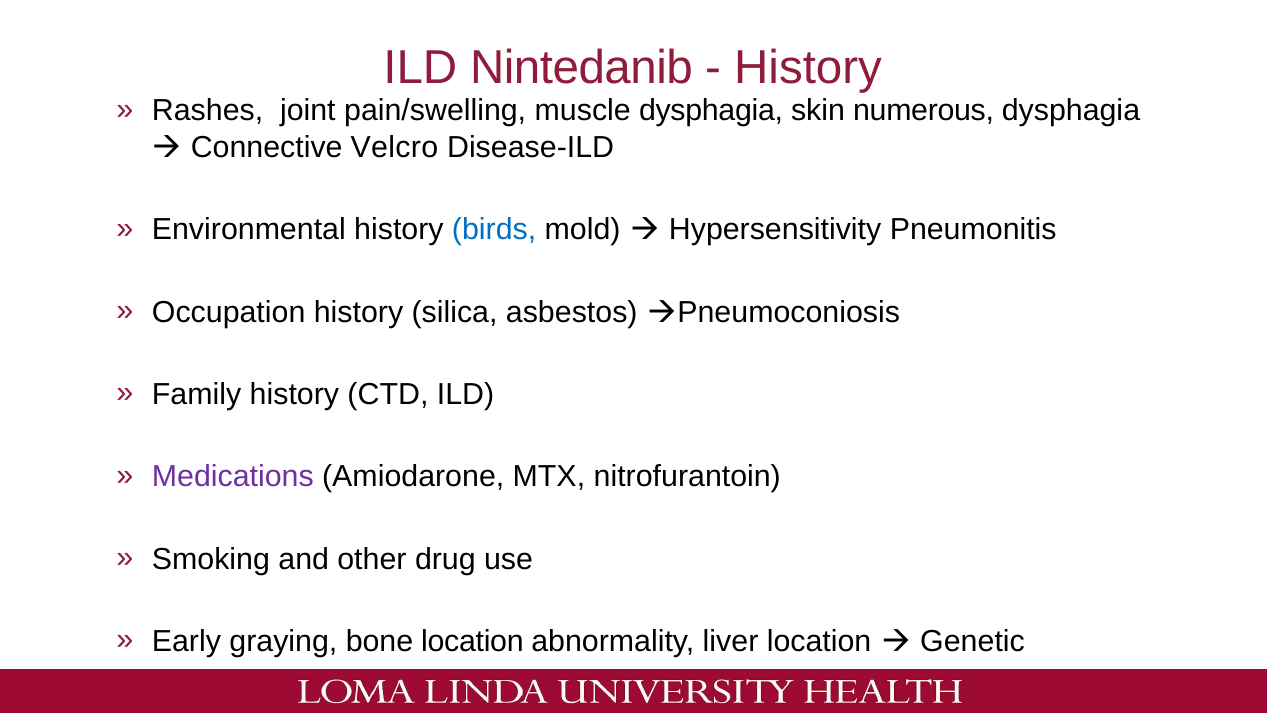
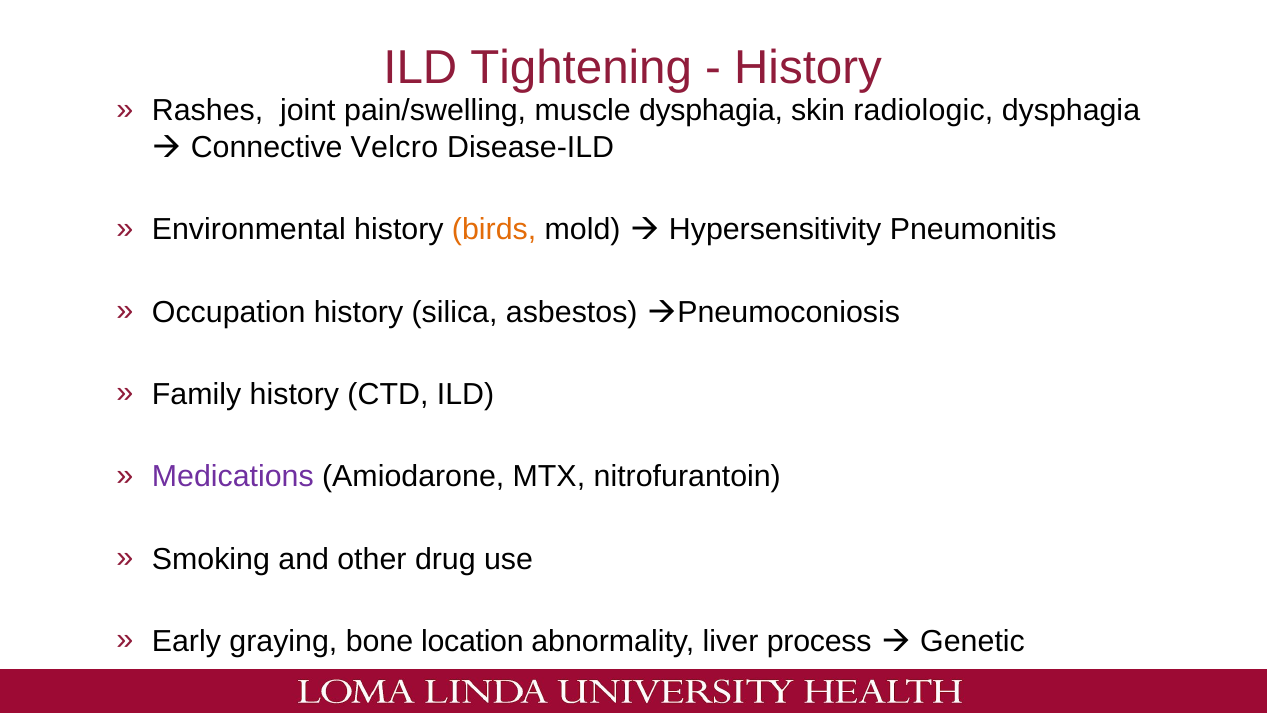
Nintedanib: Nintedanib -> Tightening
numerous: numerous -> radiologic
birds colour: blue -> orange
liver location: location -> process
